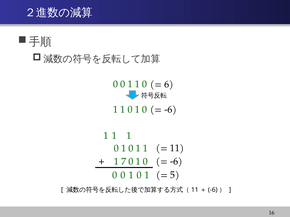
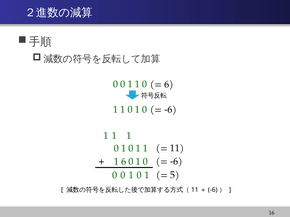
1 7: 7 -> 6
